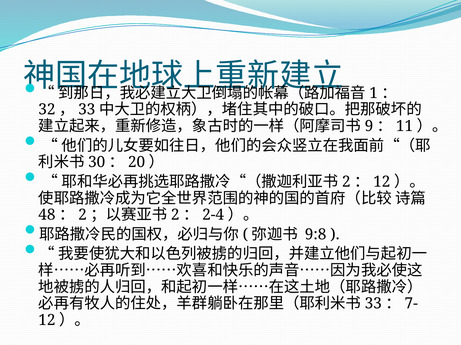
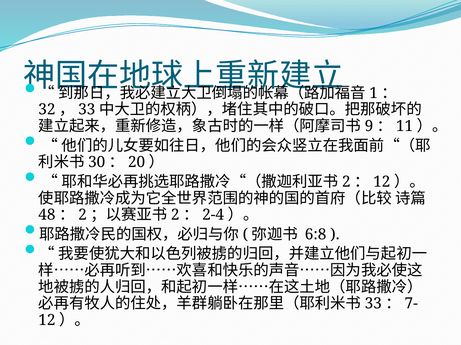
9:8: 9:8 -> 6:8
